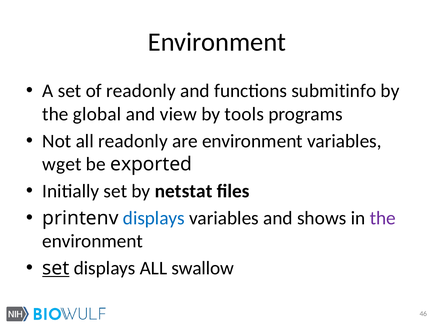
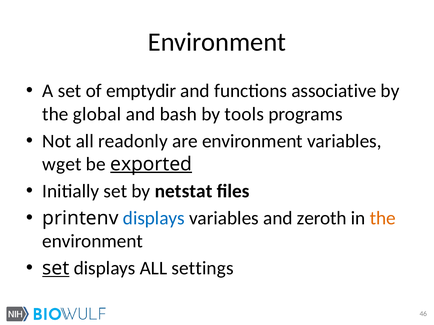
of readonly: readonly -> emptydir
submitinfo: submitinfo -> associative
view: view -> bash
exported underline: none -> present
shows: shows -> zeroth
the at (383, 218) colour: purple -> orange
swallow: swallow -> settings
